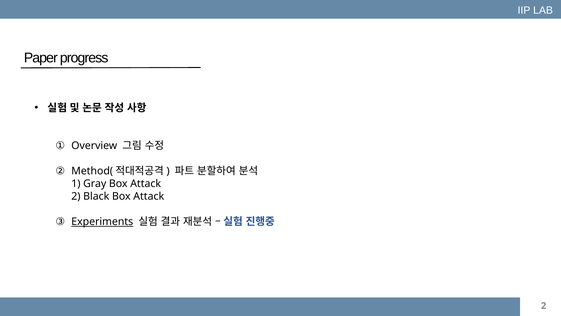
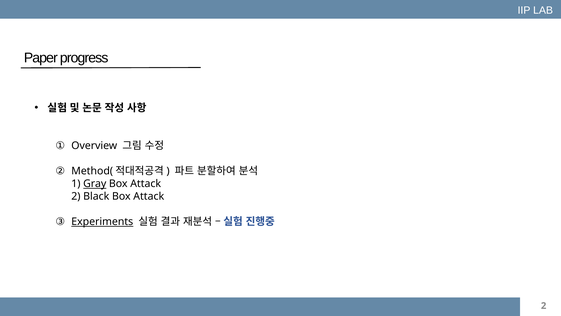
Gray underline: none -> present
